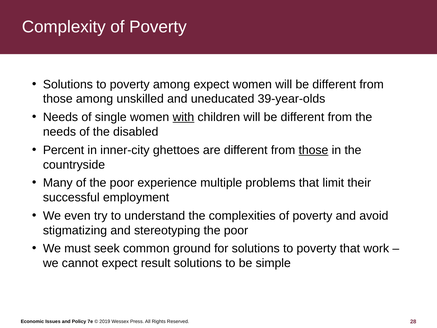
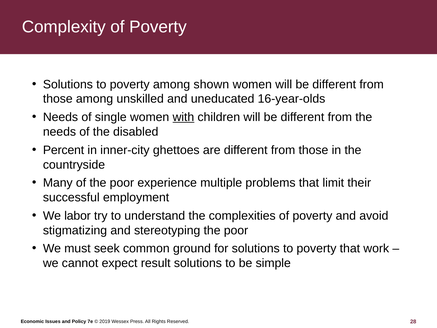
among expect: expect -> shown
39-year-olds: 39-year-olds -> 16-year-olds
those at (313, 150) underline: present -> none
even: even -> labor
